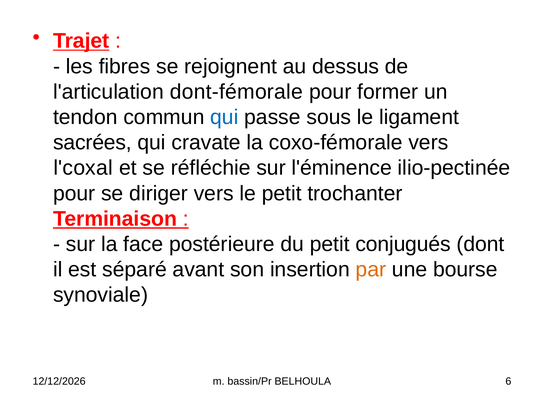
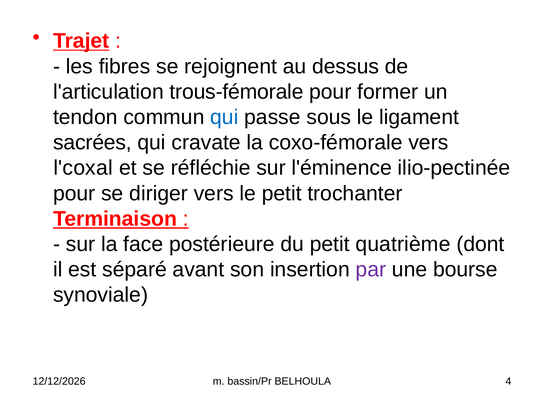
dont-fémorale: dont-fémorale -> trous-fémorale
conjugués: conjugués -> quatrième
par colour: orange -> purple
6: 6 -> 4
